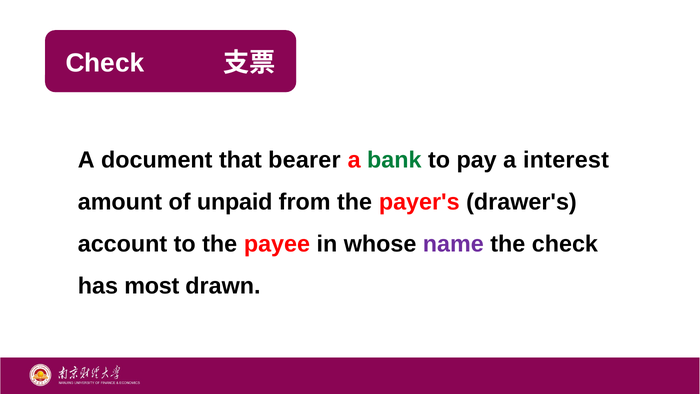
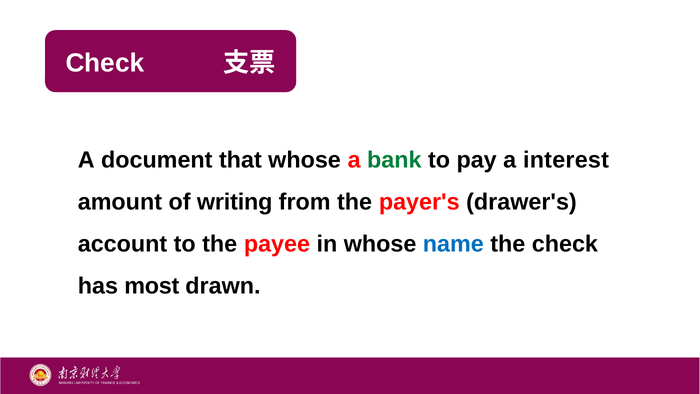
that bearer: bearer -> whose
unpaid: unpaid -> writing
name colour: purple -> blue
